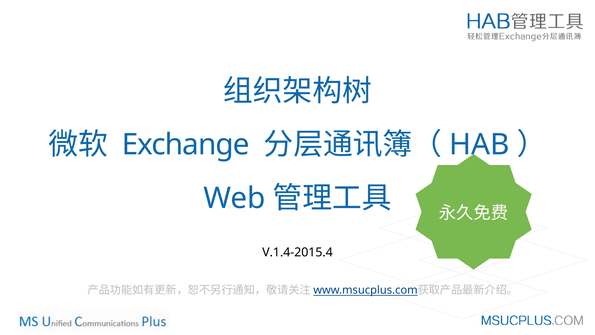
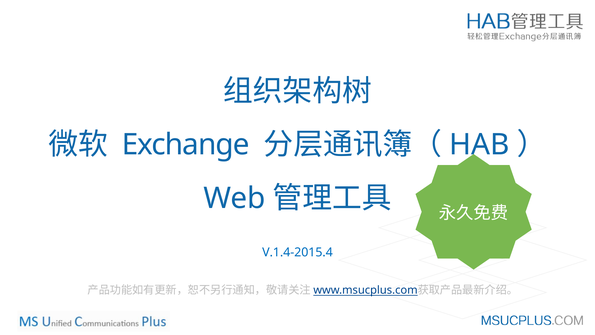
V.1.4-2015.4 colour: black -> blue
